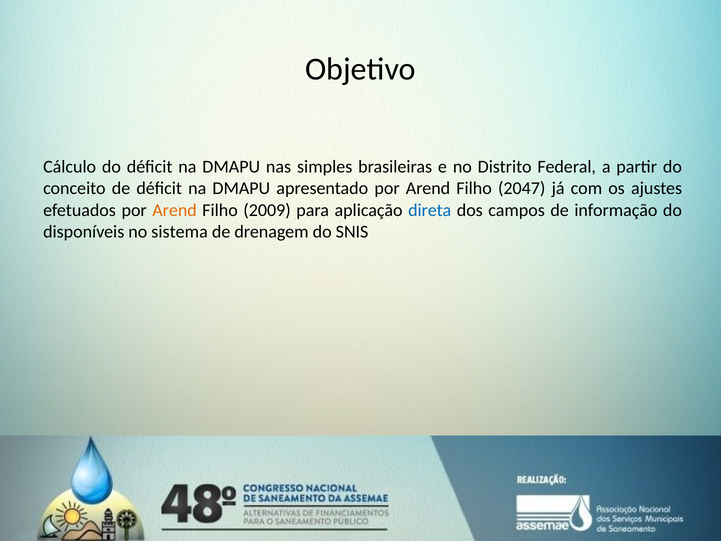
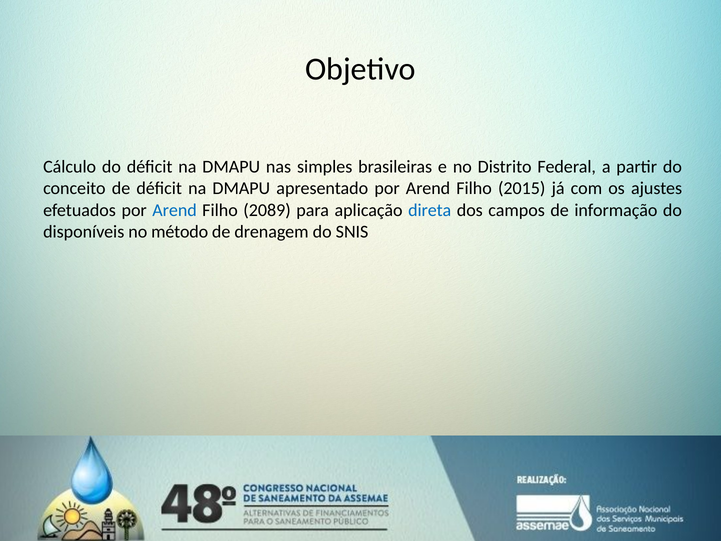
2047: 2047 -> 2015
Arend at (175, 210) colour: orange -> blue
2009: 2009 -> 2089
sistema: sistema -> método
